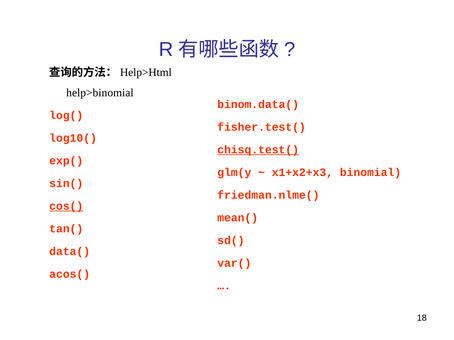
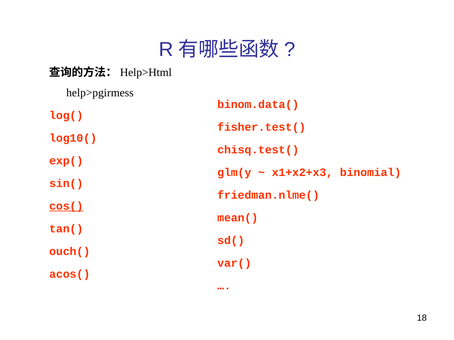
help>binomial: help>binomial -> help>pgirmess
chisq.test( underline: present -> none
data(: data( -> ouch(
